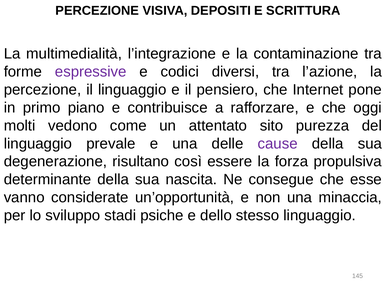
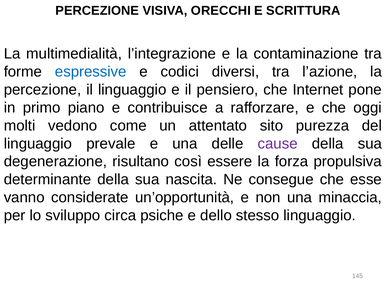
DEPOSITI: DEPOSITI -> ORECCHI
espressive colour: purple -> blue
stadi: stadi -> circa
